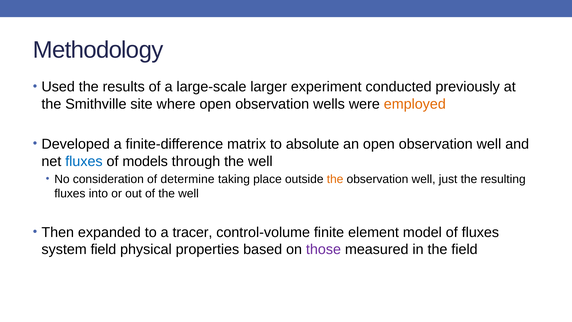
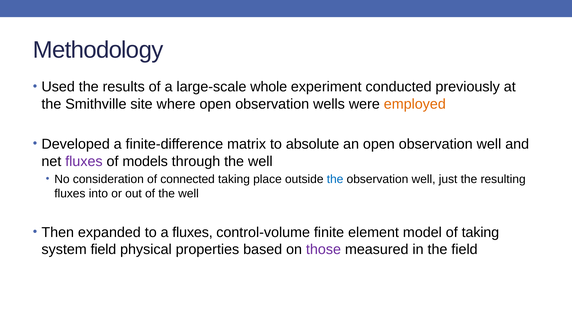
larger: larger -> whole
fluxes at (84, 161) colour: blue -> purple
determine: determine -> connected
the at (335, 179) colour: orange -> blue
a tracer: tracer -> fluxes
of fluxes: fluxes -> taking
